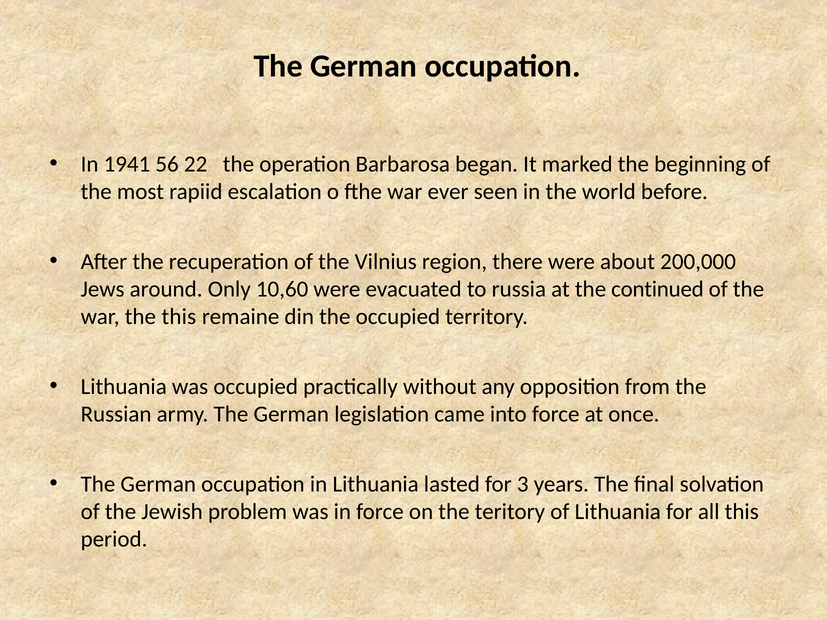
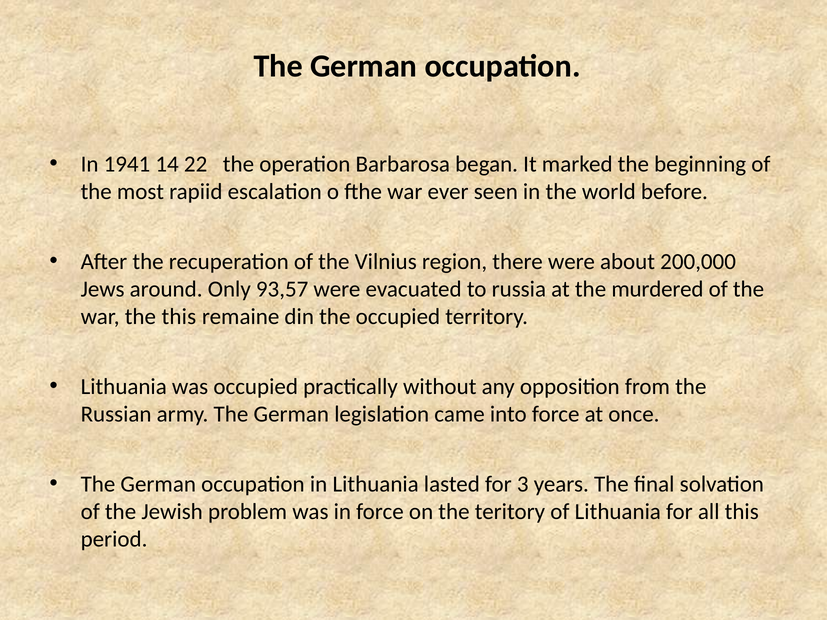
56: 56 -> 14
10,60: 10,60 -> 93,57
continued: continued -> murdered
